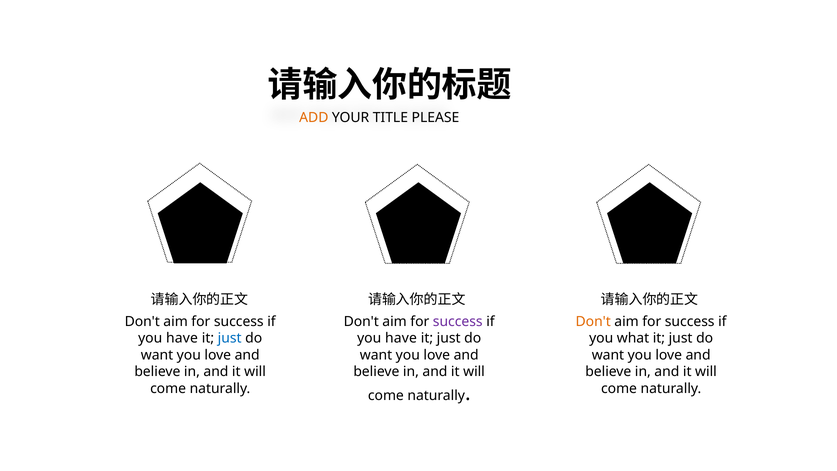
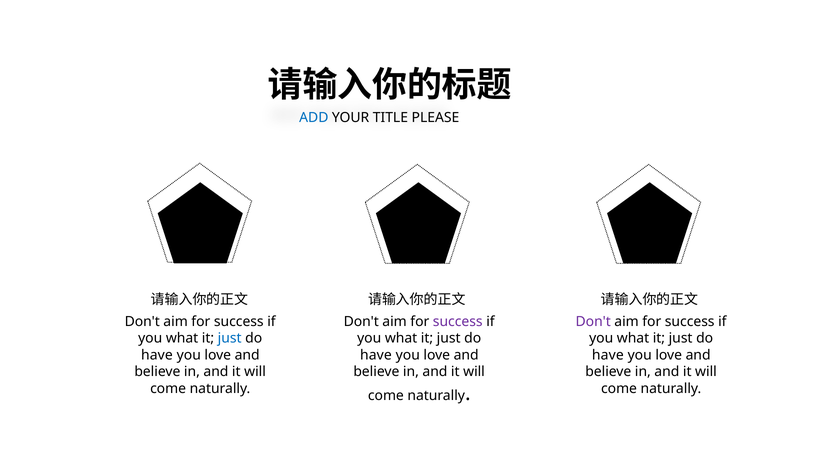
ADD colour: orange -> blue
Don't at (593, 321) colour: orange -> purple
have at (182, 338): have -> what
have at (401, 338): have -> what
want at (376, 355): want -> have
want at (157, 355): want -> have
want at (608, 355): want -> have
